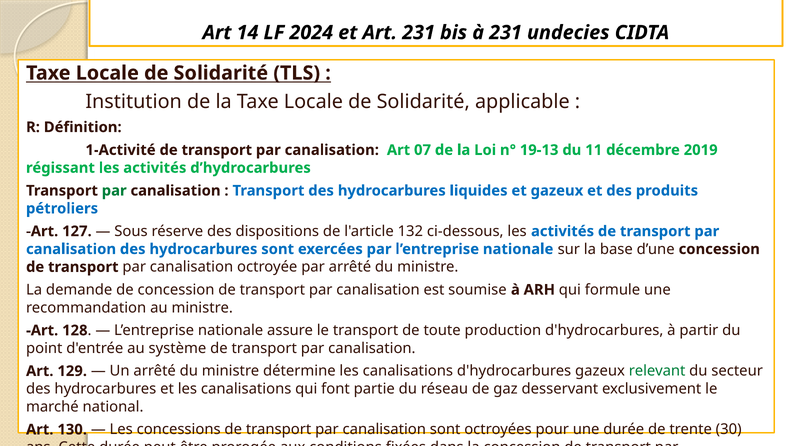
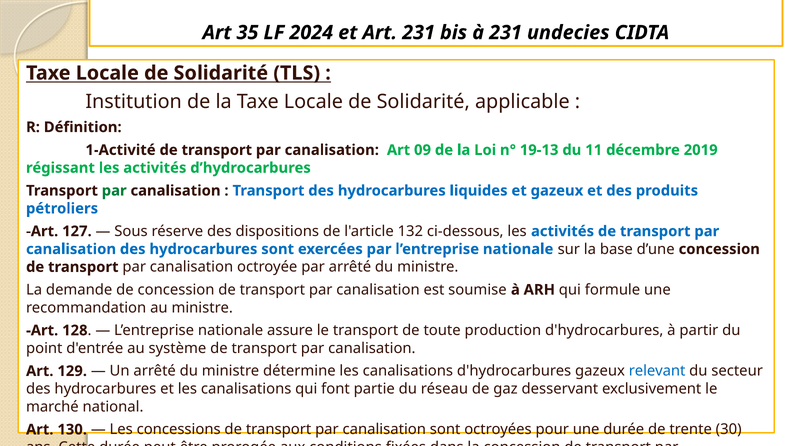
14: 14 -> 35
07: 07 -> 09
relevant colour: green -> blue
